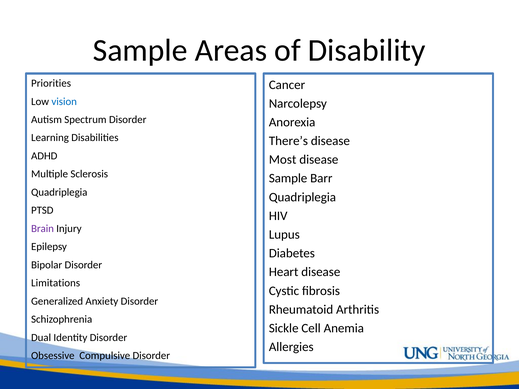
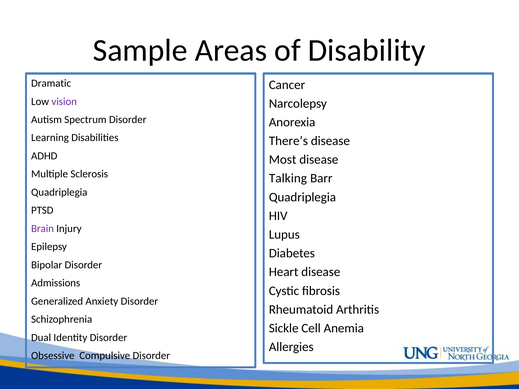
Priorities: Priorities -> Dramatic
vision colour: blue -> purple
Sample at (288, 178): Sample -> Talking
Limitations: Limitations -> Admissions
